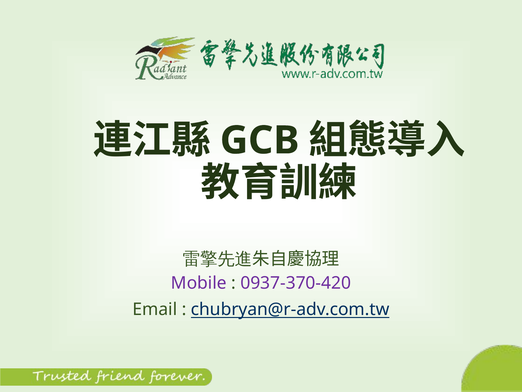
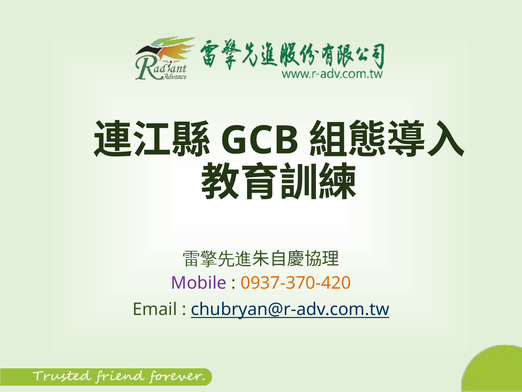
0937-370-420 colour: purple -> orange
